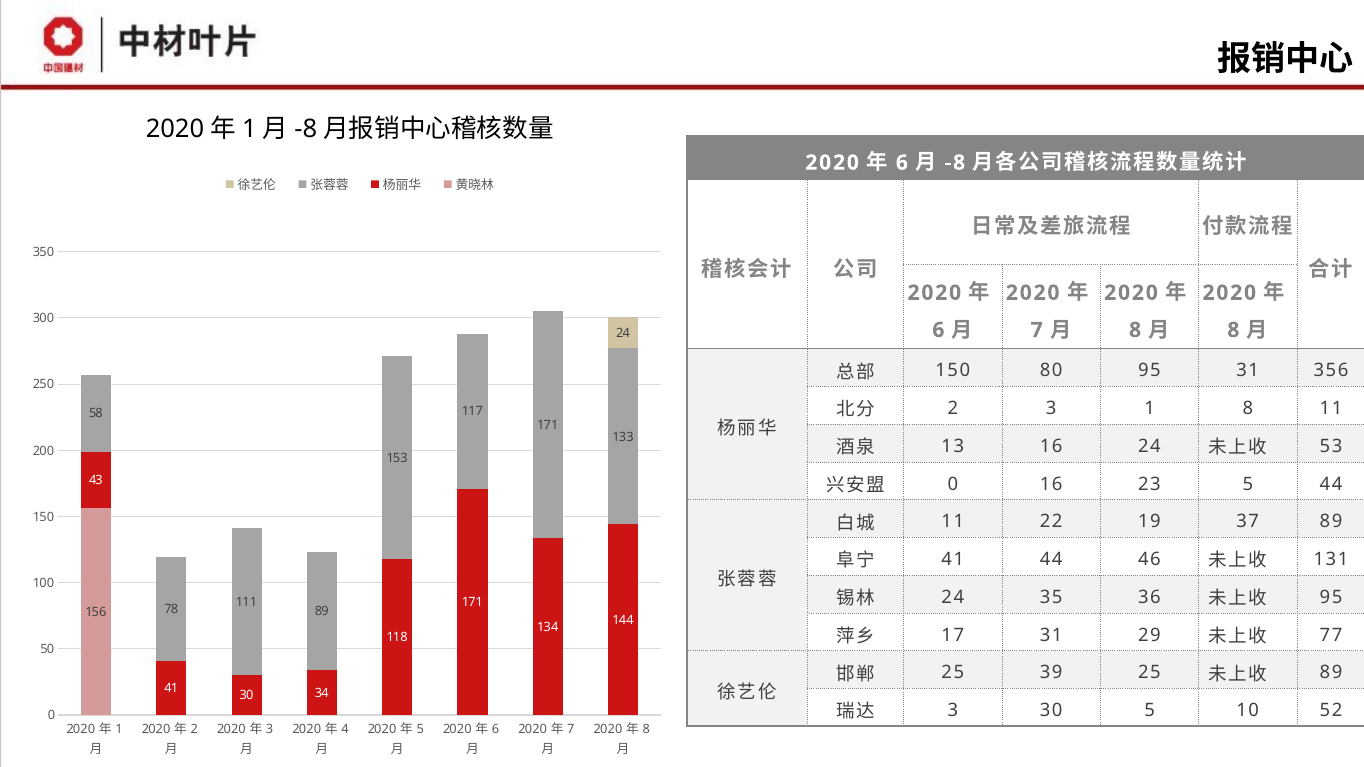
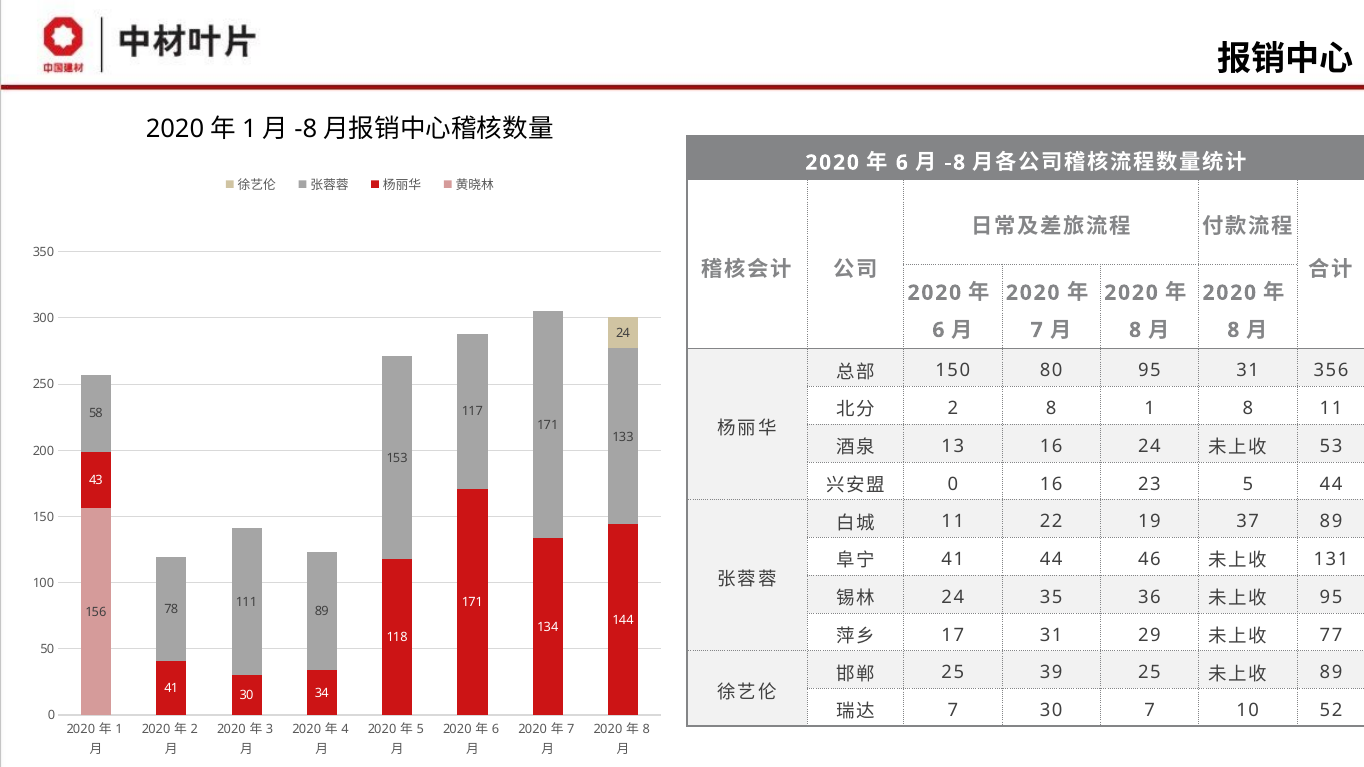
2 3: 3 -> 8
3 at (953, 711): 3 -> 7
30 5: 5 -> 7
